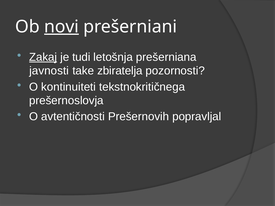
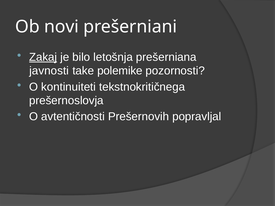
novi underline: present -> none
tudi: tudi -> bilo
zbiratelja: zbiratelja -> polemike
